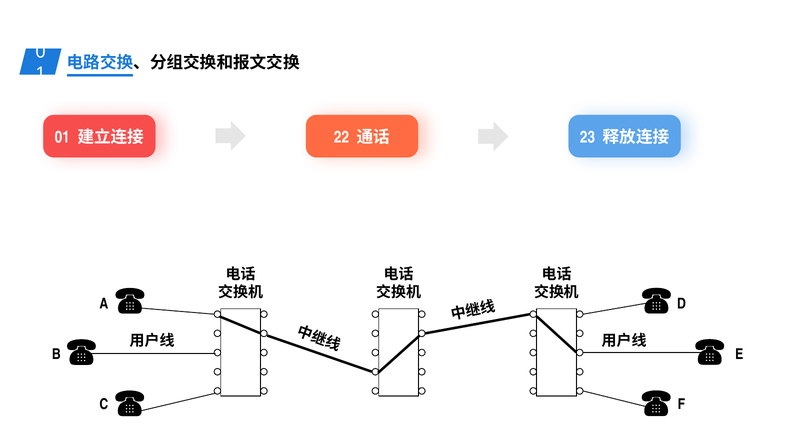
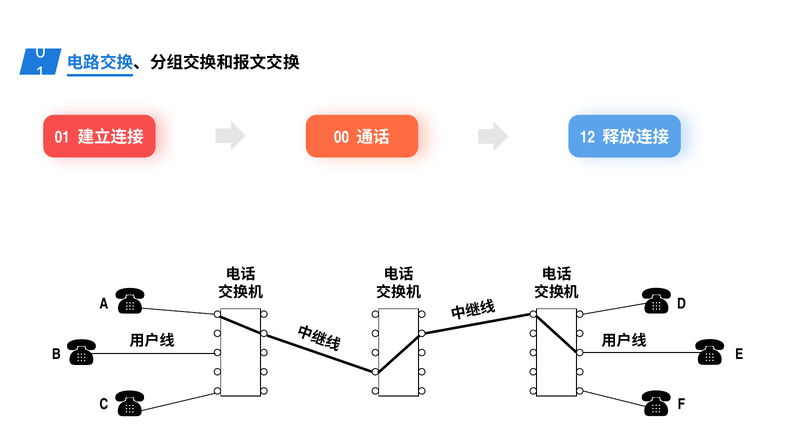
22: 22 -> 00
23: 23 -> 12
